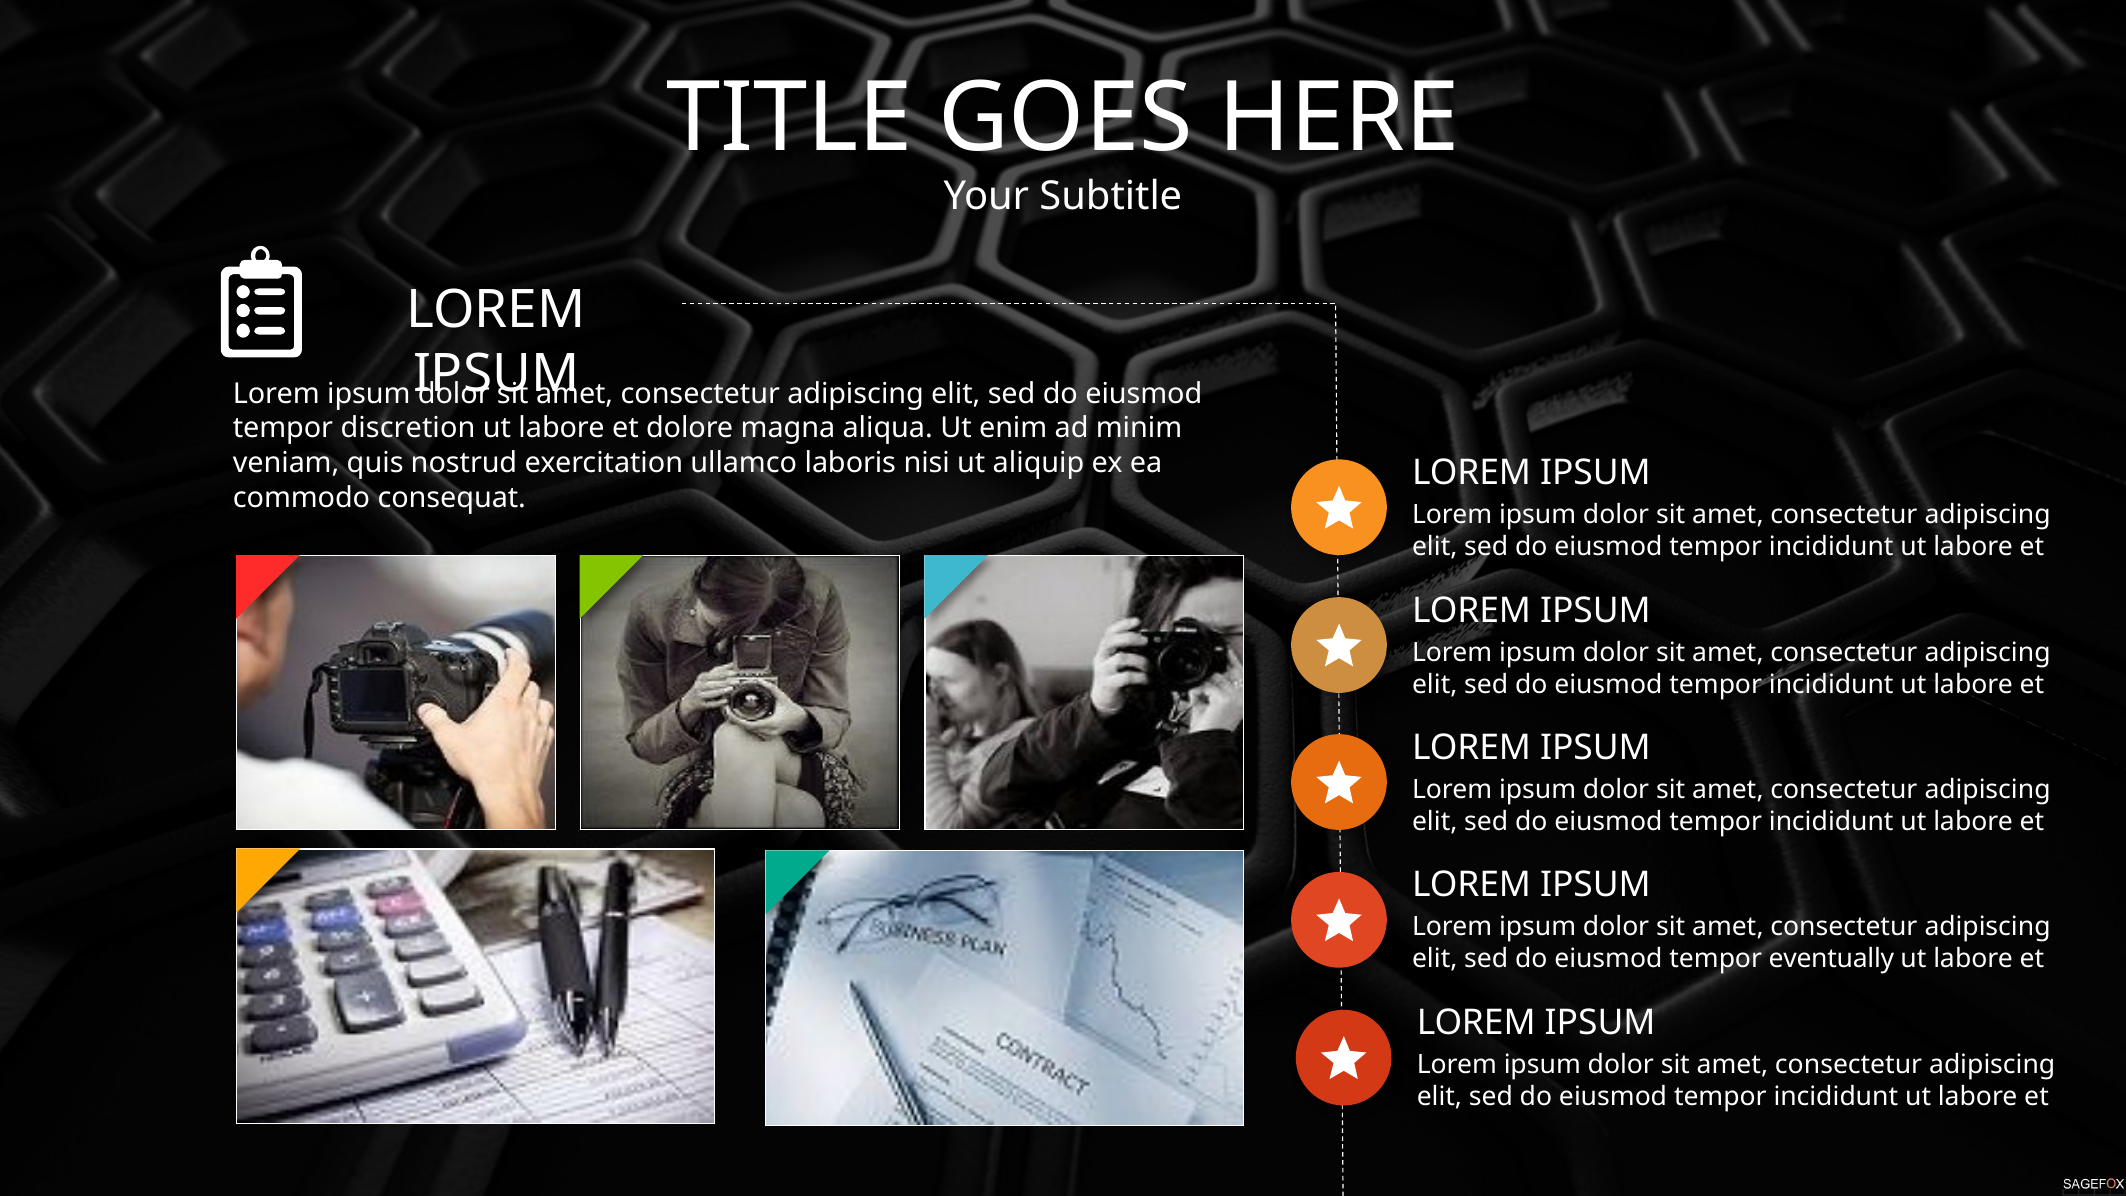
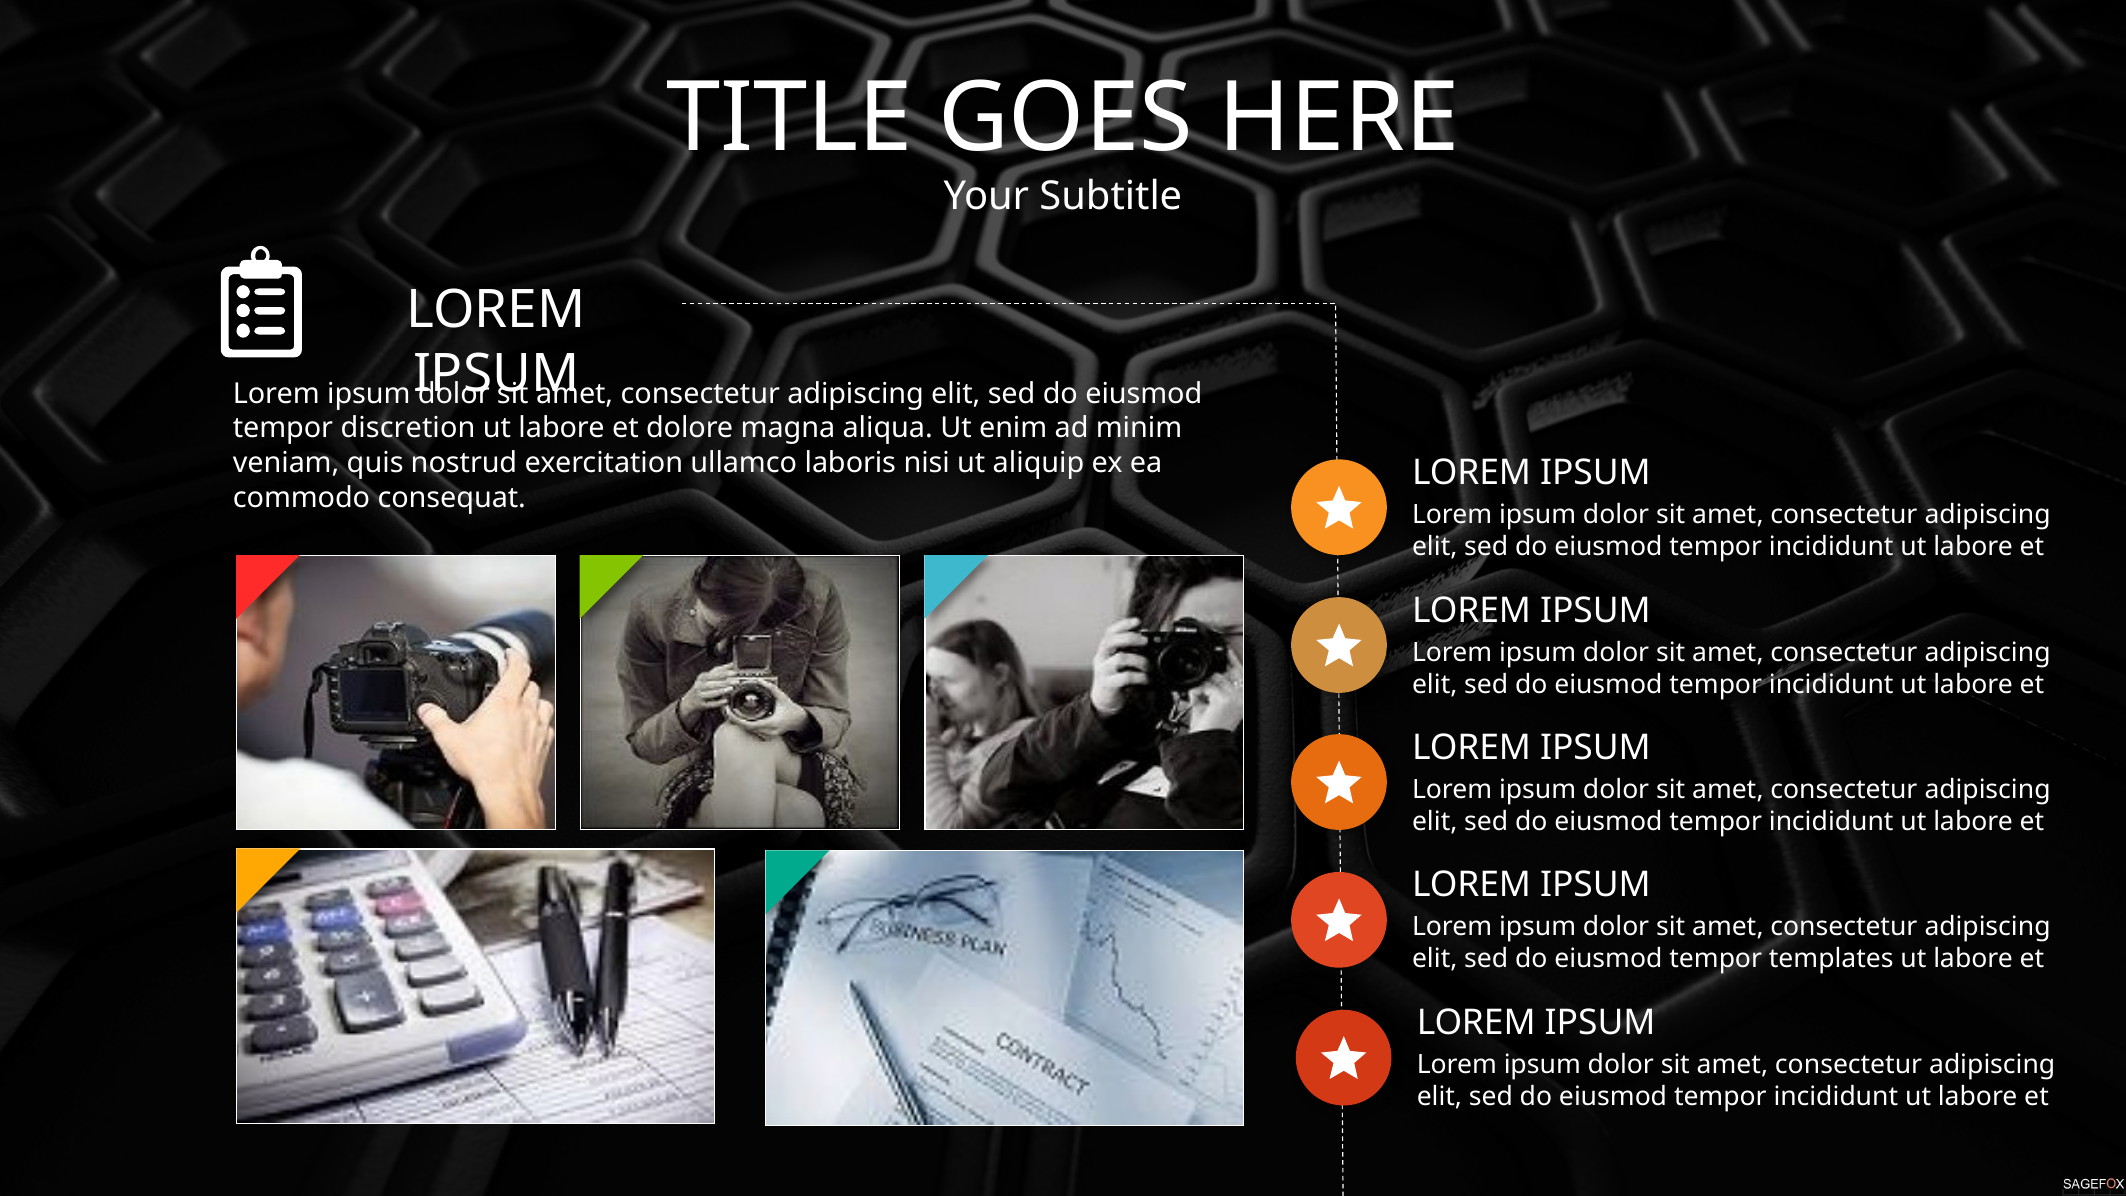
eventually: eventually -> templates
